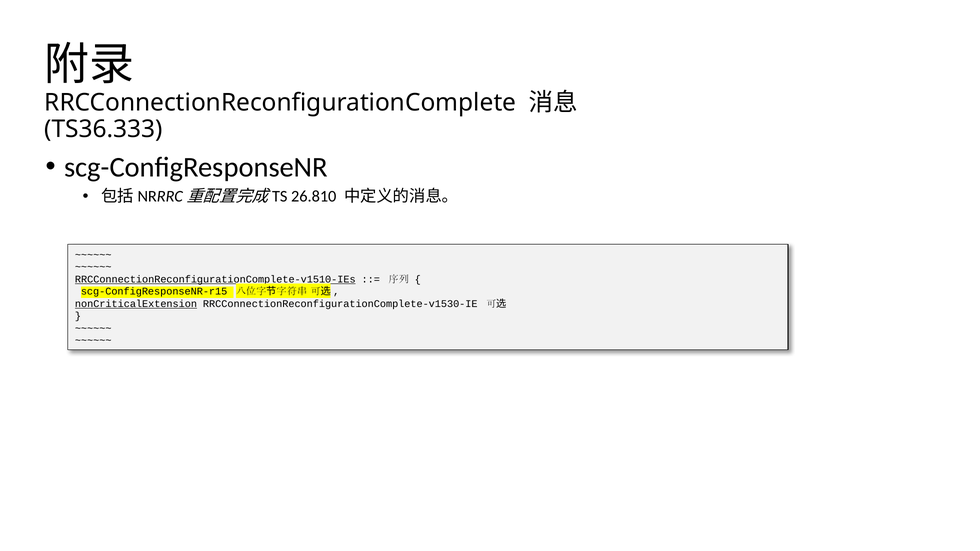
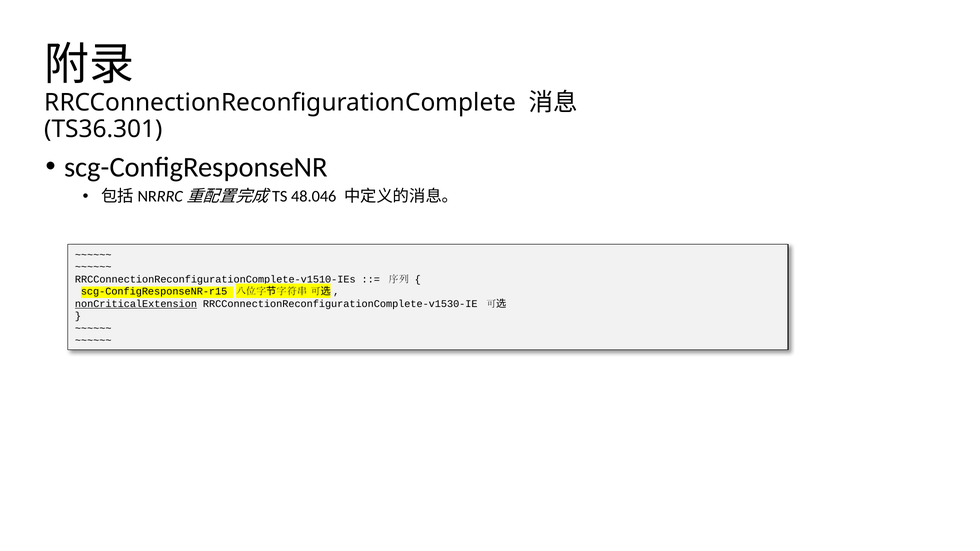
TS36.333: TS36.333 -> TS36.301
26.810: 26.810 -> 48.046
RRCConnectionReconfigurationComplete-v1510-IEs underline: present -> none
